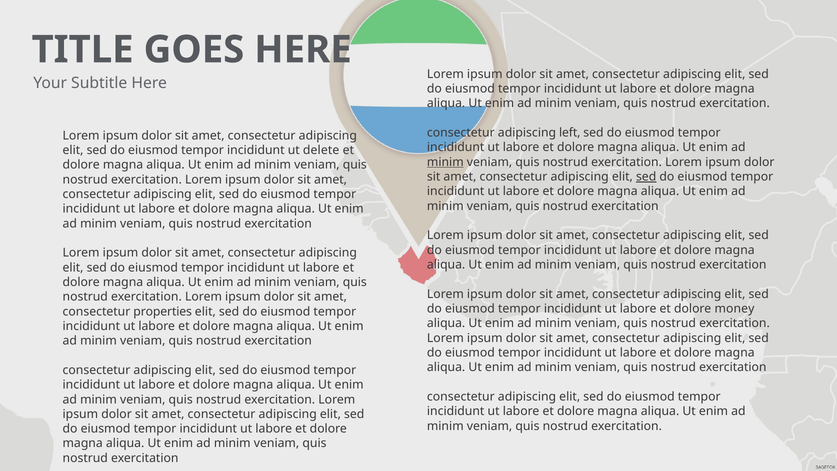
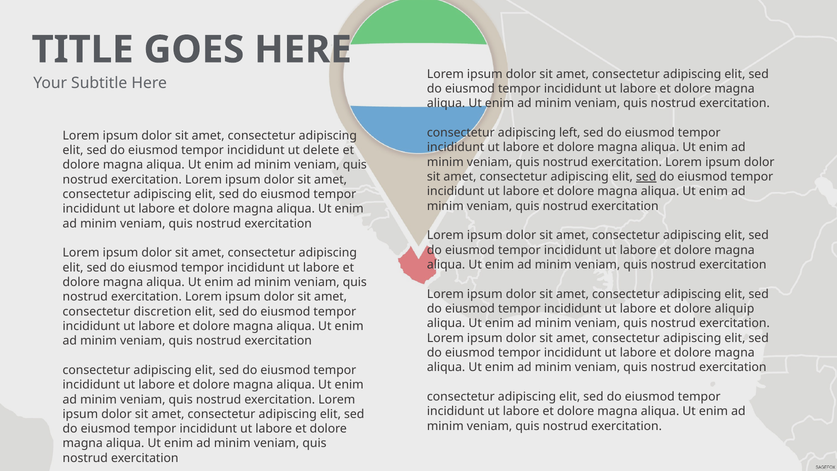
minim at (445, 162) underline: present -> none
money: money -> aliquip
properties: properties -> discretion
